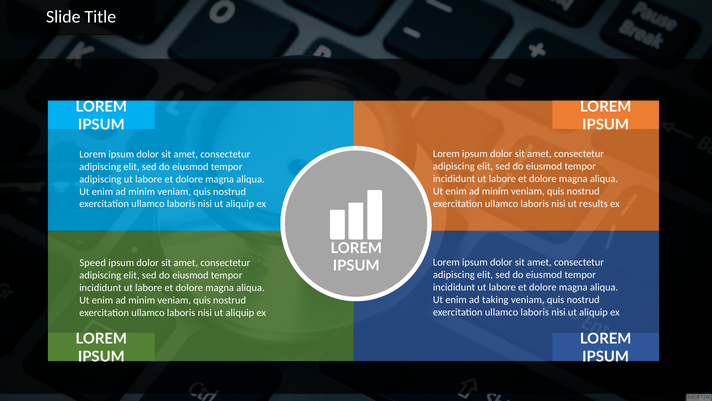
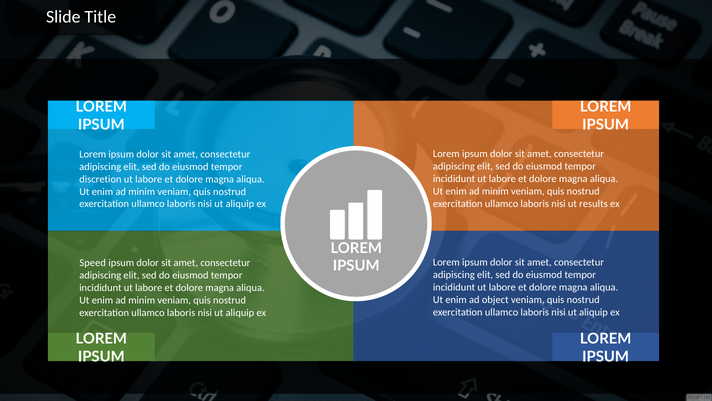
adipiscing at (100, 179): adipiscing -> discretion
taking: taking -> object
